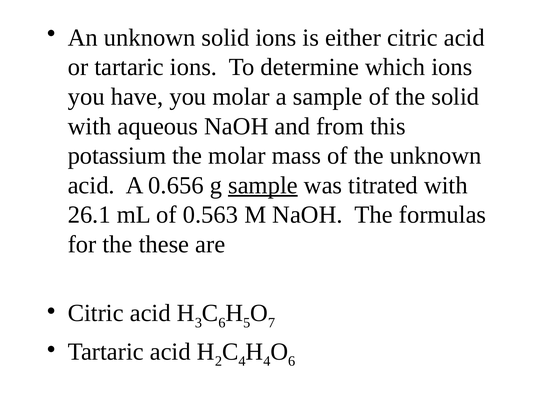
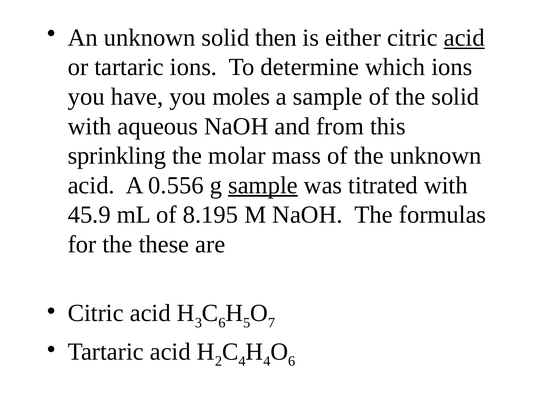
solid ions: ions -> then
acid at (464, 38) underline: none -> present
you molar: molar -> moles
potassium: potassium -> sprinkling
0.656: 0.656 -> 0.556
26.1: 26.1 -> 45.9
0.563: 0.563 -> 8.195
